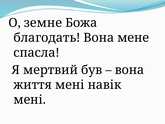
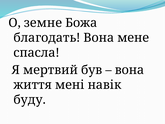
мені at (30, 100): мені -> буду
